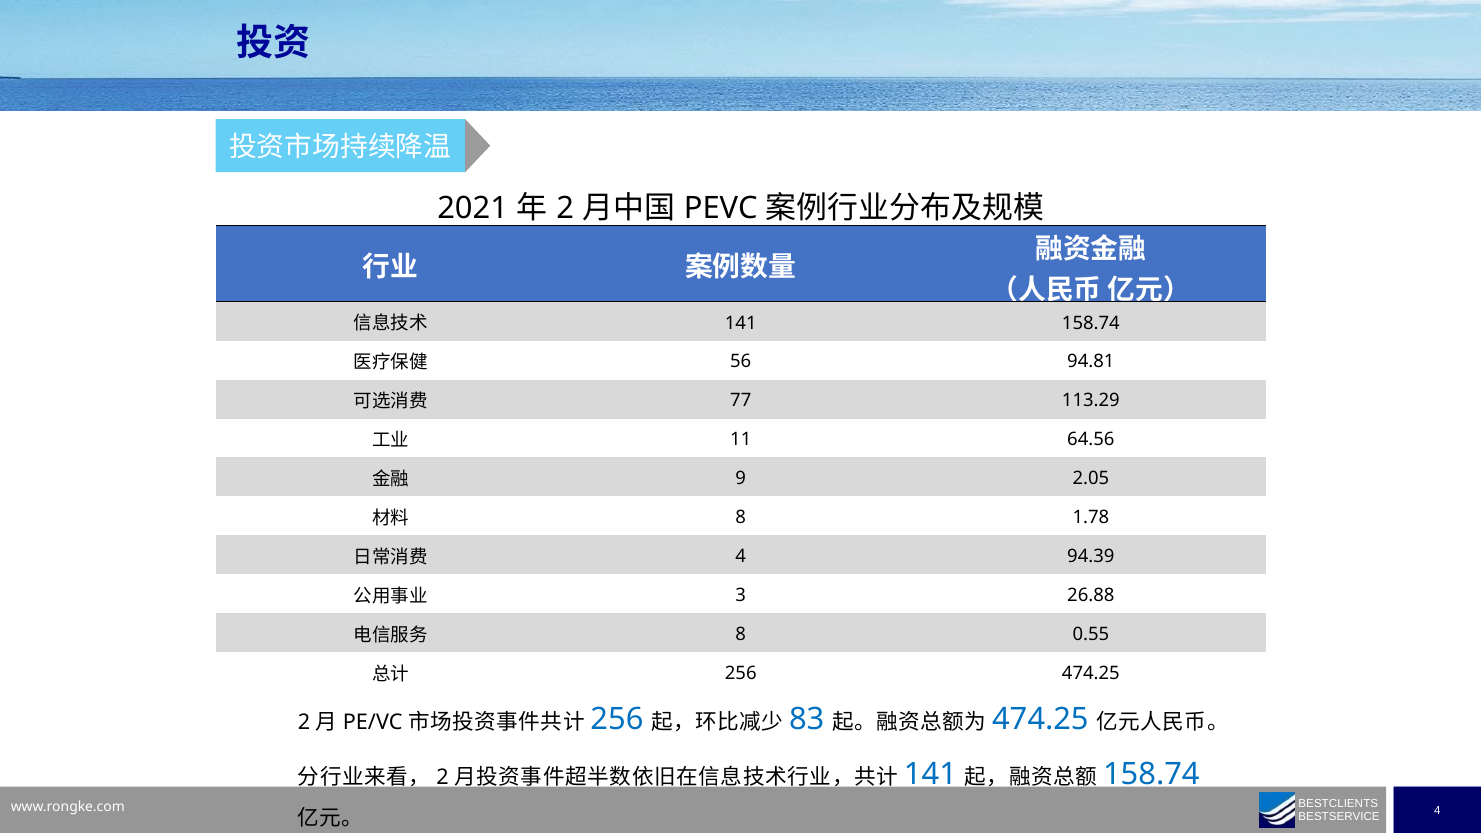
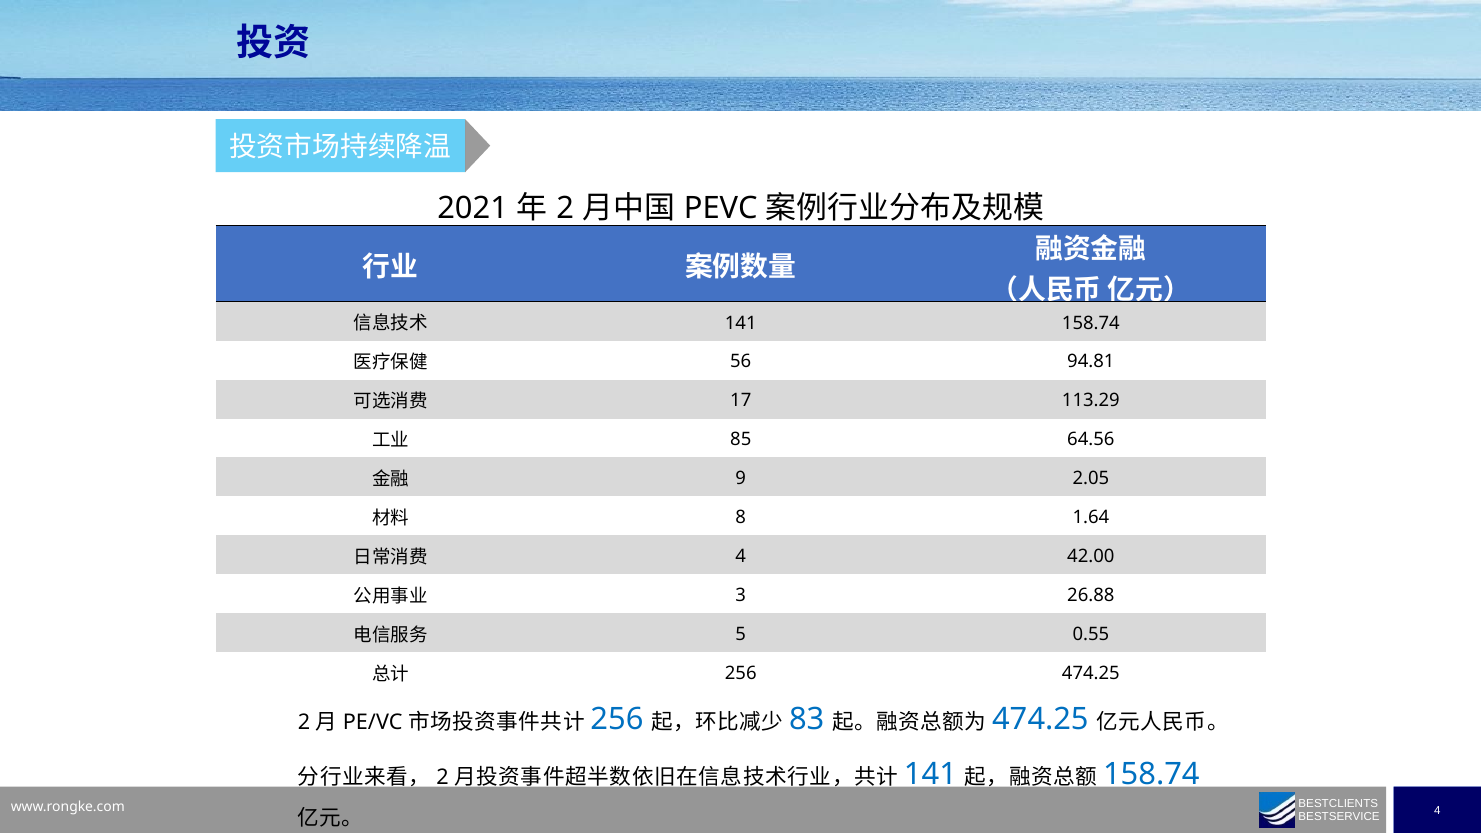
77: 77 -> 17
11: 11 -> 85
1.78: 1.78 -> 1.64
94.39: 94.39 -> 42.00
8 at (741, 634): 8 -> 5
